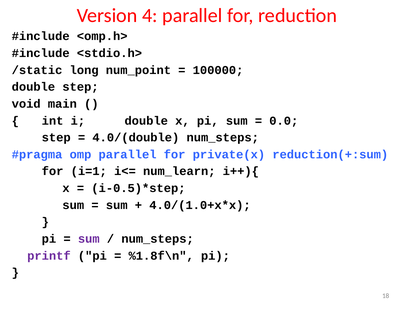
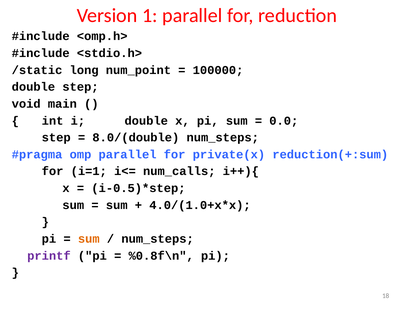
4: 4 -> 1
4.0/(double: 4.0/(double -> 8.0/(double
num_learn: num_learn -> num_calls
sum at (89, 239) colour: purple -> orange
%1.8f\n: %1.8f\n -> %0.8f\n
